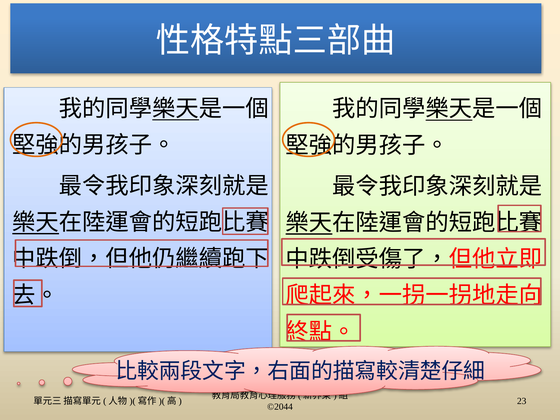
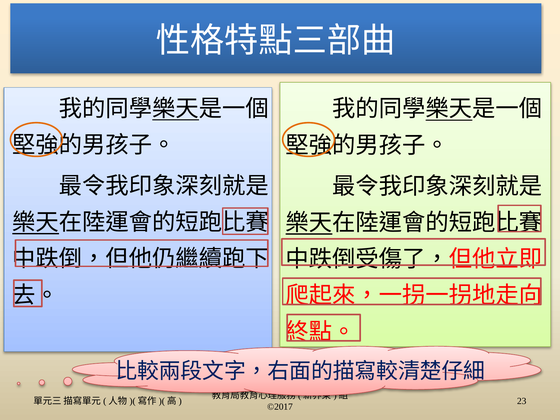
©2044: ©2044 -> ©2017
